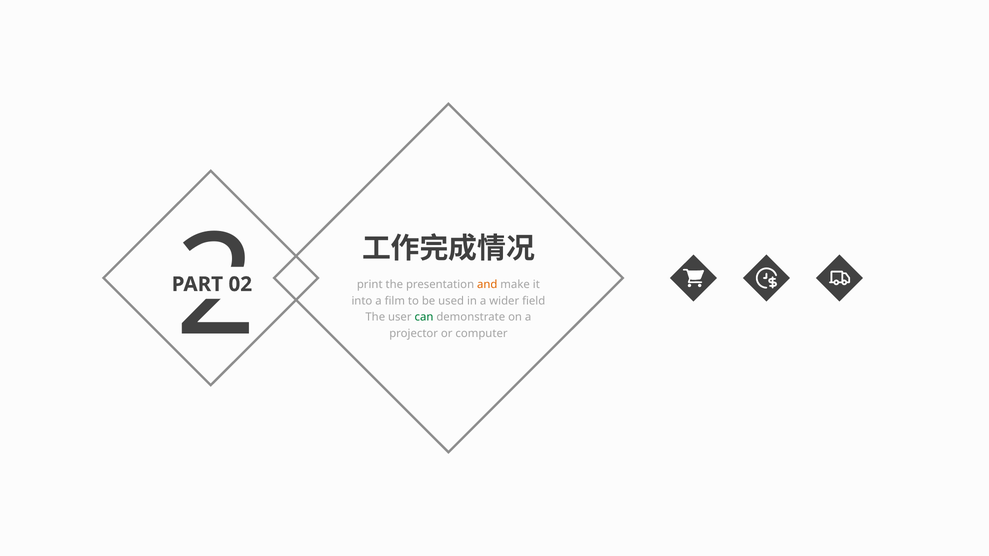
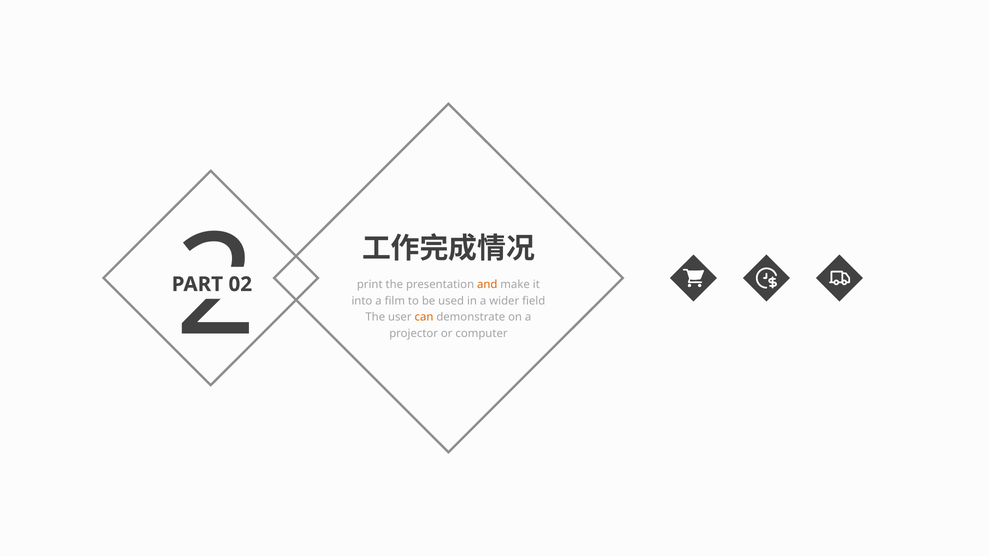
can colour: green -> orange
